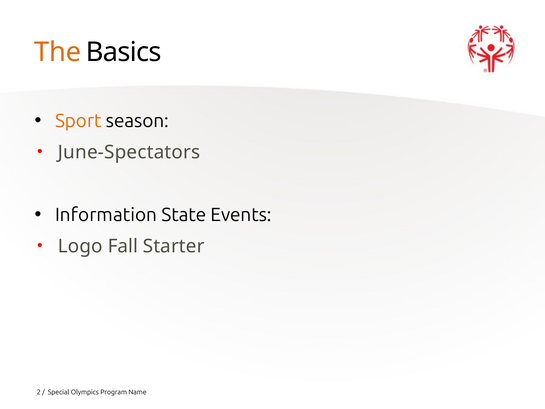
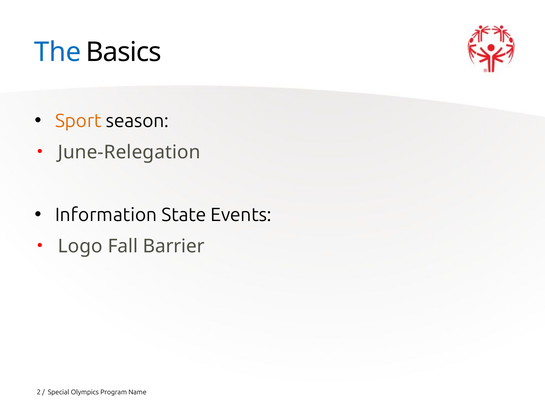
The colour: orange -> blue
June-Spectators: June-Spectators -> June-Relegation
Starter: Starter -> Barrier
